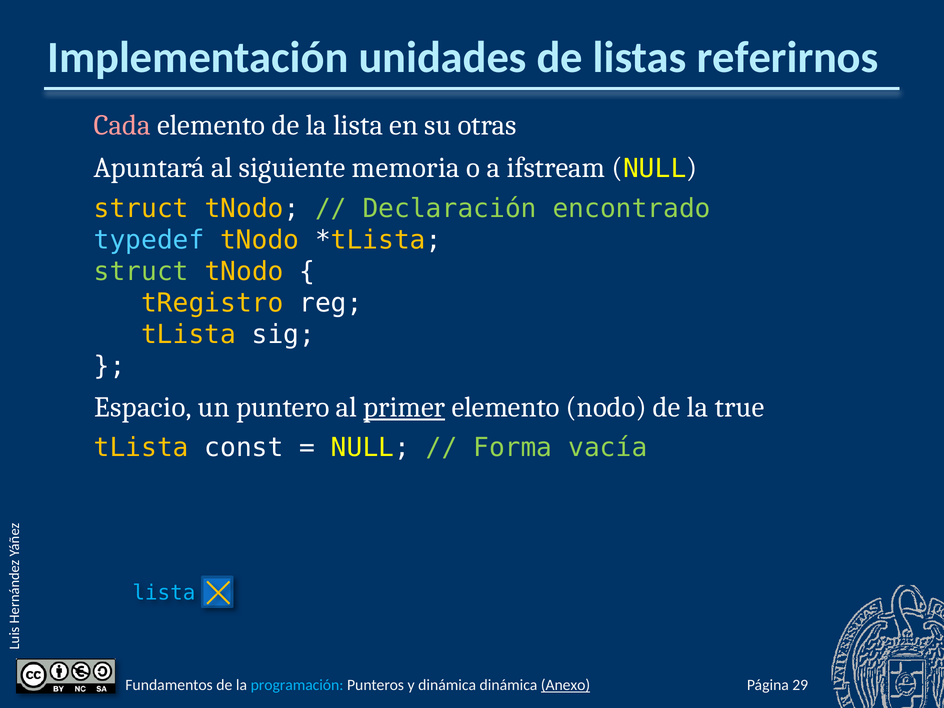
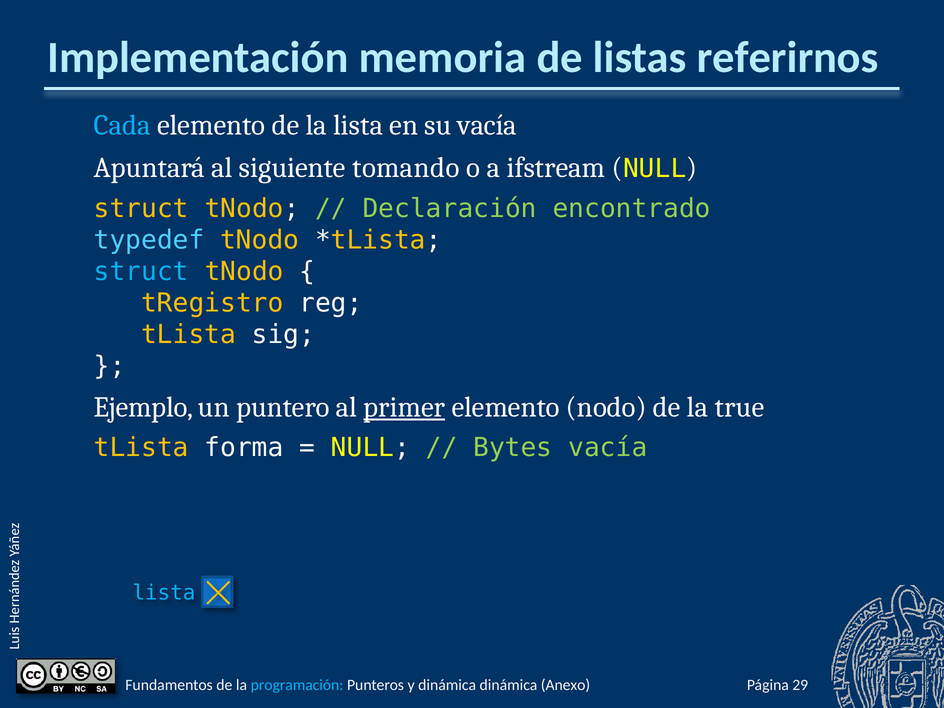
unidades: unidades -> memoria
Cada colour: pink -> light blue
su otras: otras -> vacía
memoria: memoria -> tomando
struct at (141, 271) colour: light green -> light blue
Espacio: Espacio -> Ejemplo
const: const -> forma
Forma: Forma -> Bytes
Anexo underline: present -> none
